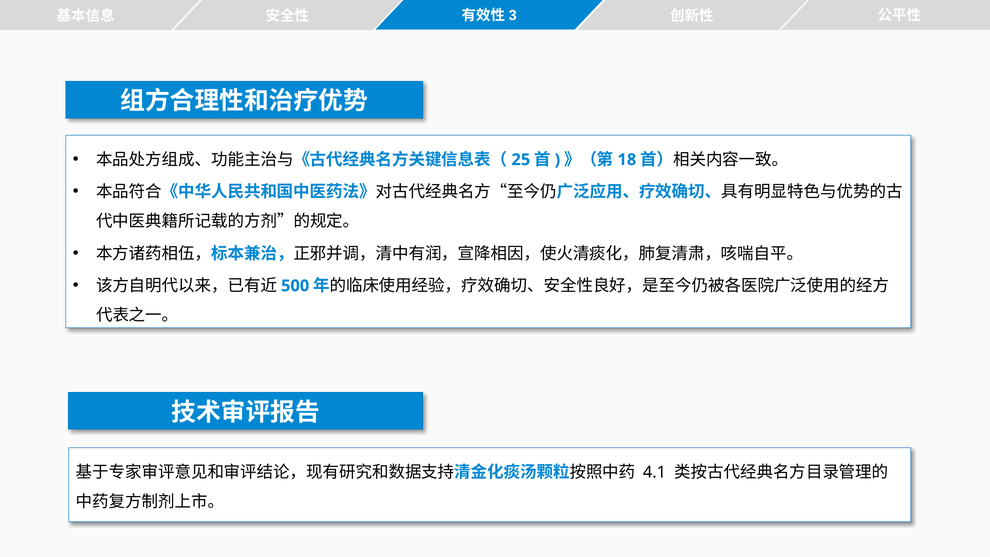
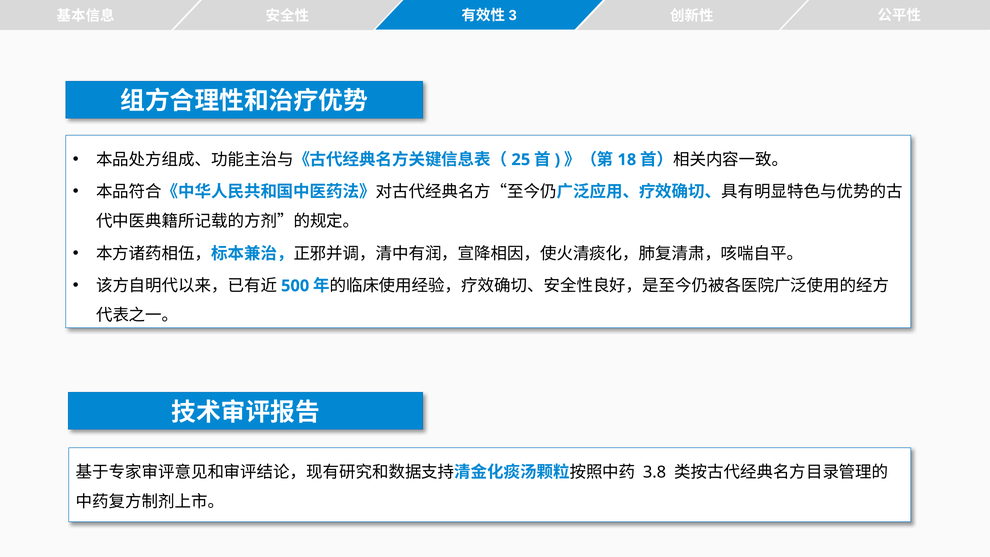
4.1: 4.1 -> 3.8
